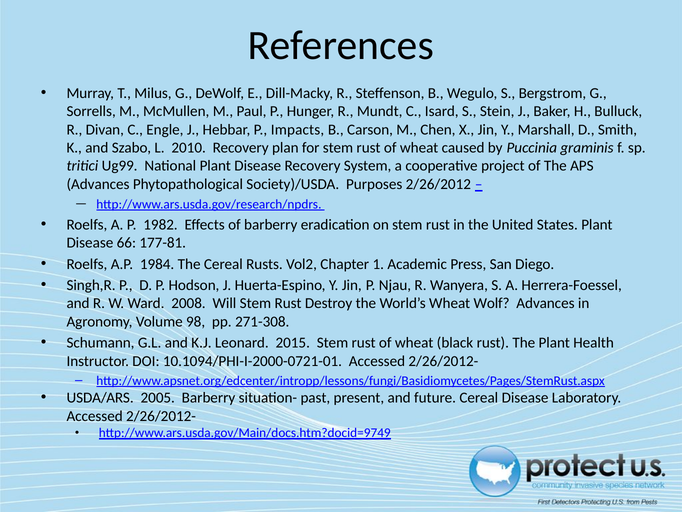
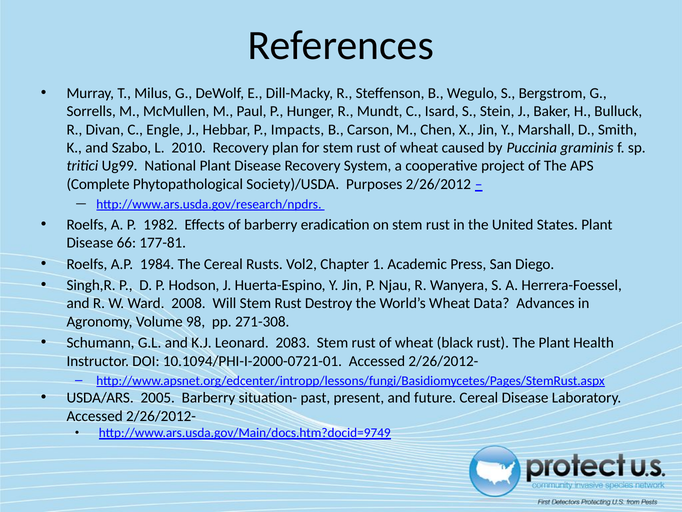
Advances at (98, 184): Advances -> Complete
Wolf: Wolf -> Data
2015: 2015 -> 2083
